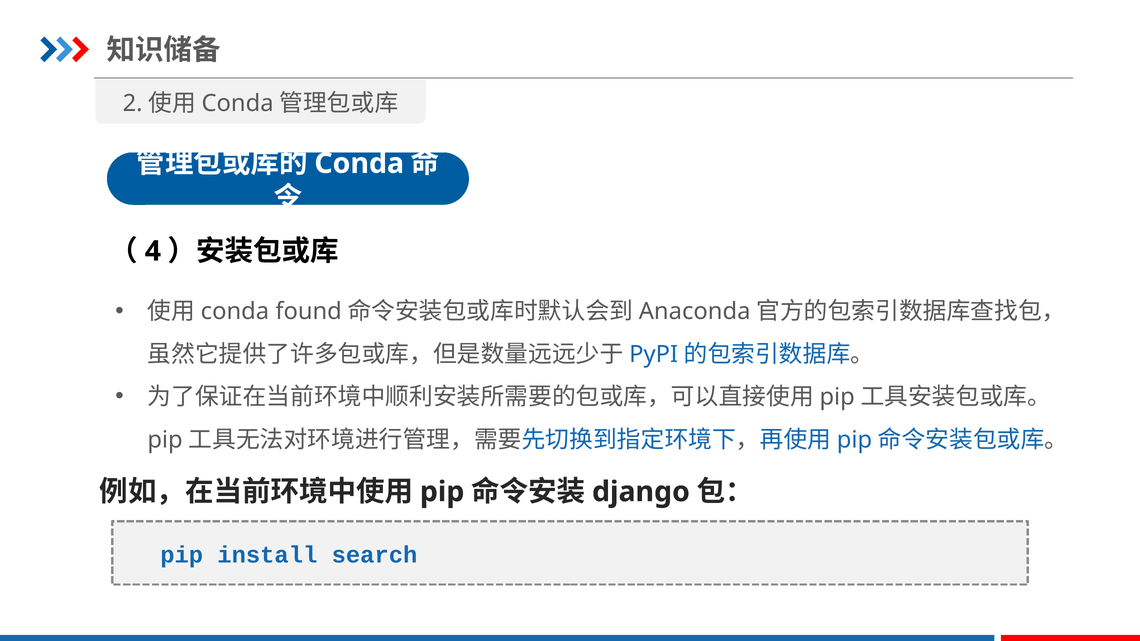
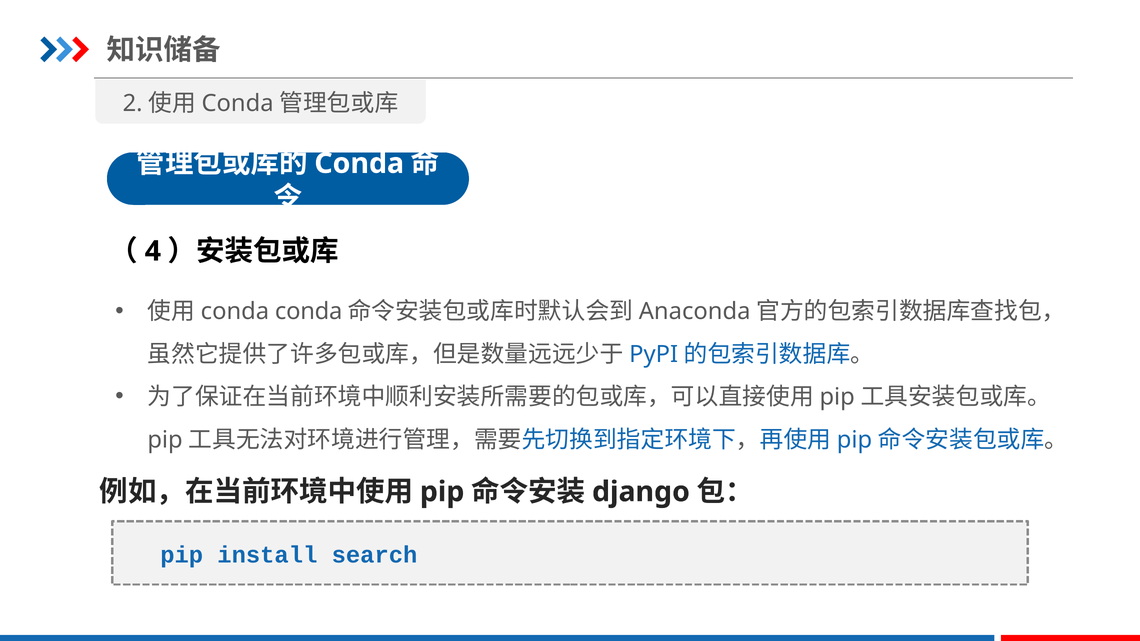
found at (309, 312): found -> conda
